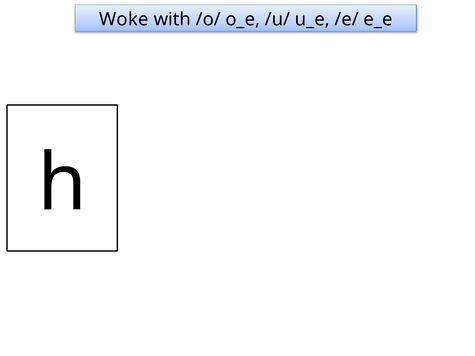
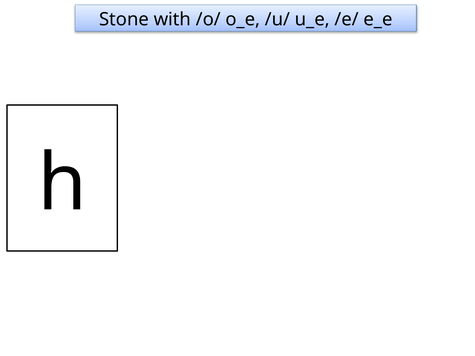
Woke: Woke -> Stone
